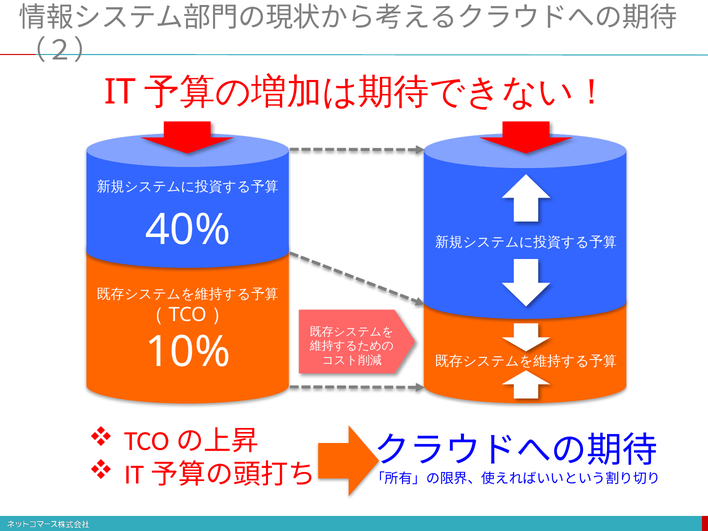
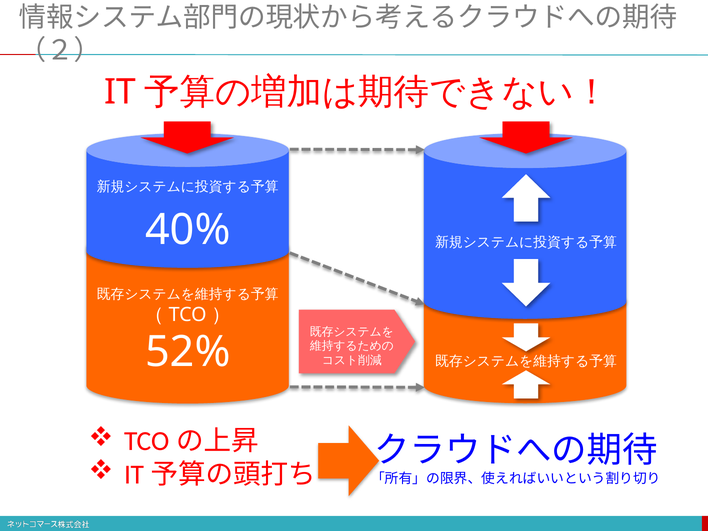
10%: 10% -> 52%
